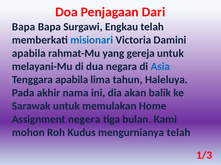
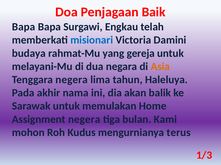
Dari: Dari -> Baik
apabila at (29, 53): apabila -> budaya
Asia colour: blue -> orange
Tenggara apabila: apabila -> negera
mengurnianya telah: telah -> terus
